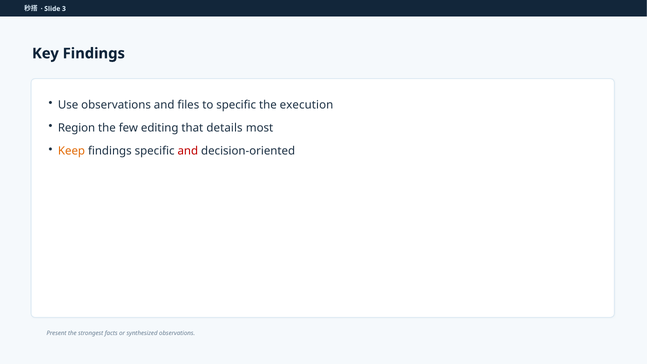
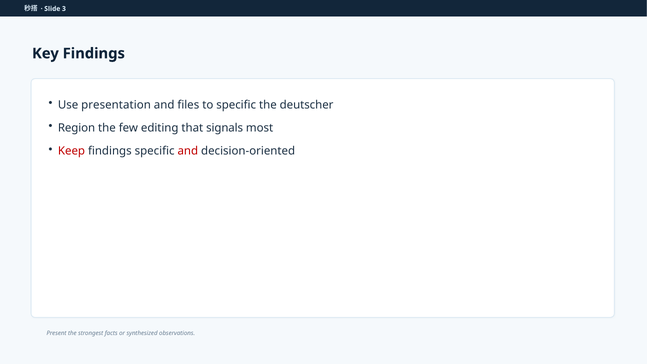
Use observations: observations -> presentation
execution: execution -> deutscher
details: details -> signals
Keep colour: orange -> red
